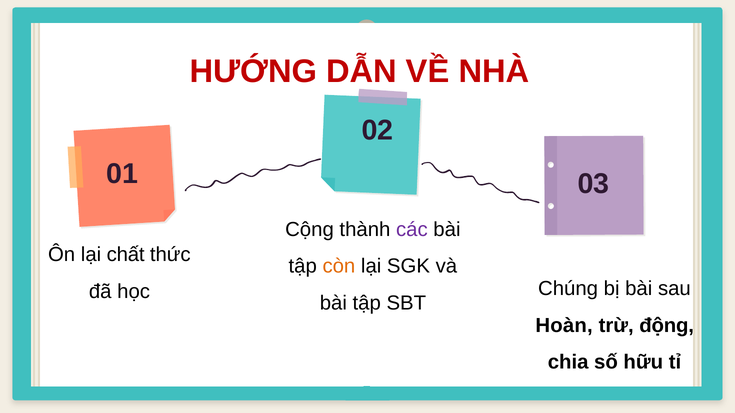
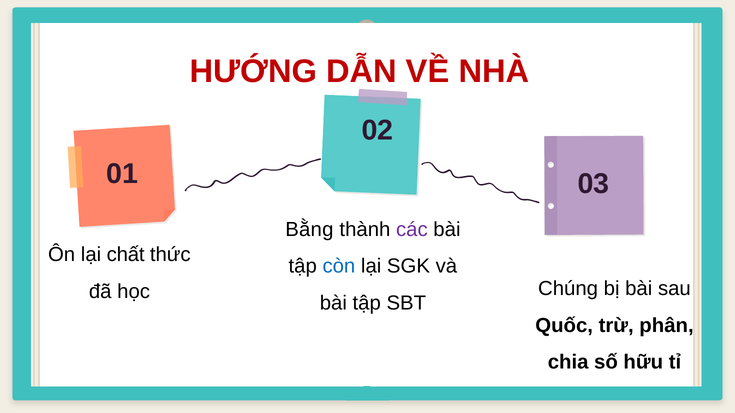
Cộng: Cộng -> Bằng
còn colour: orange -> blue
Hoàn: Hoàn -> Quốc
động: động -> phân
